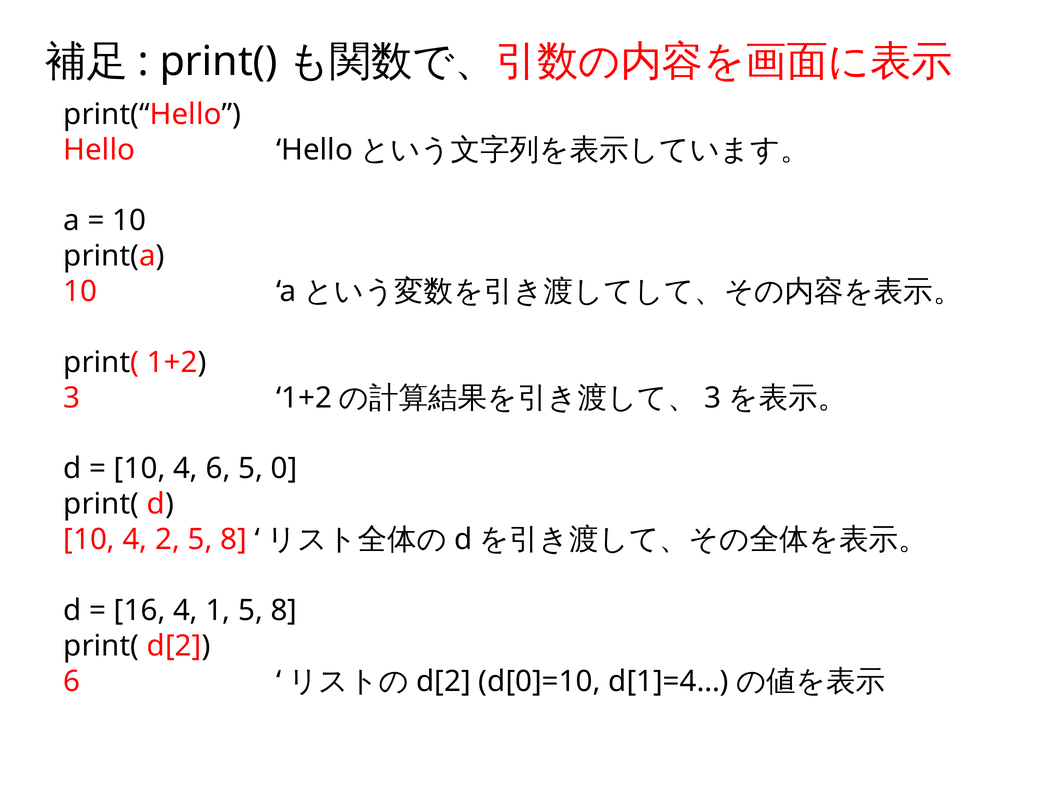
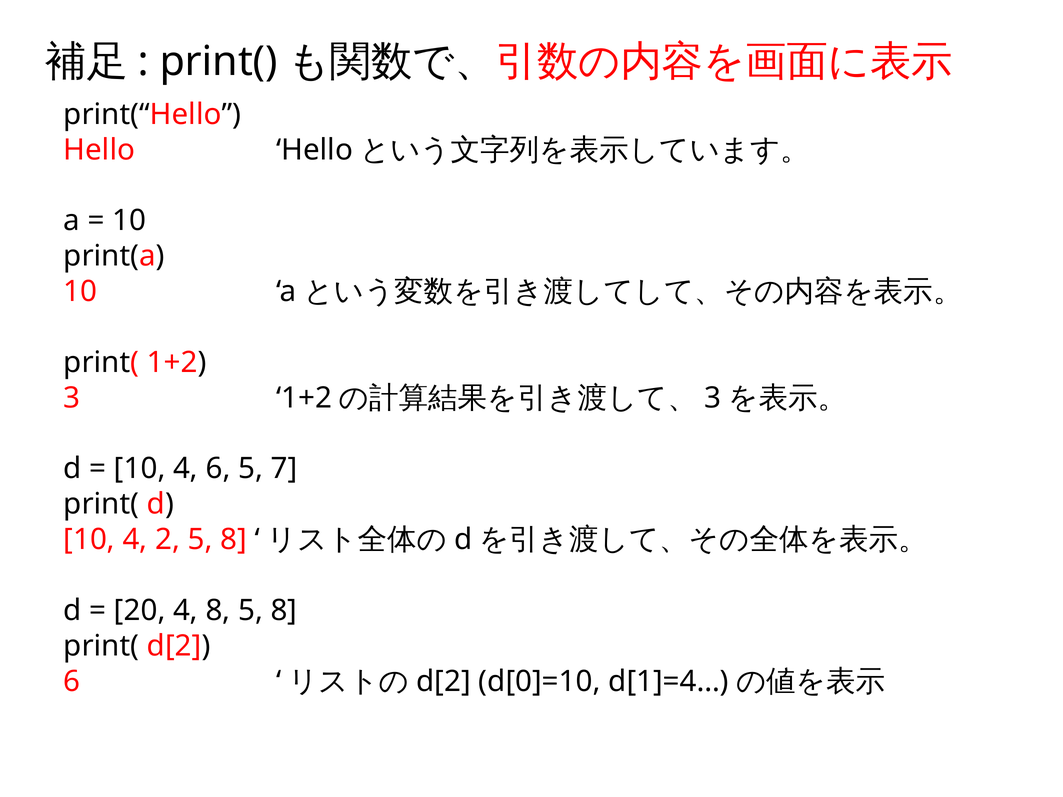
0: 0 -> 7
16: 16 -> 20
4 1: 1 -> 8
